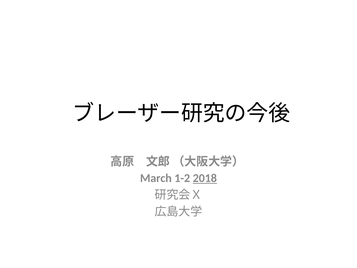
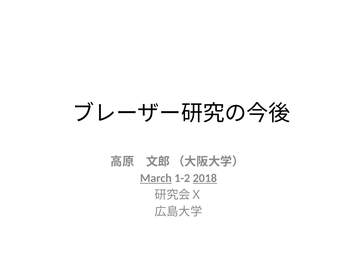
March underline: none -> present
